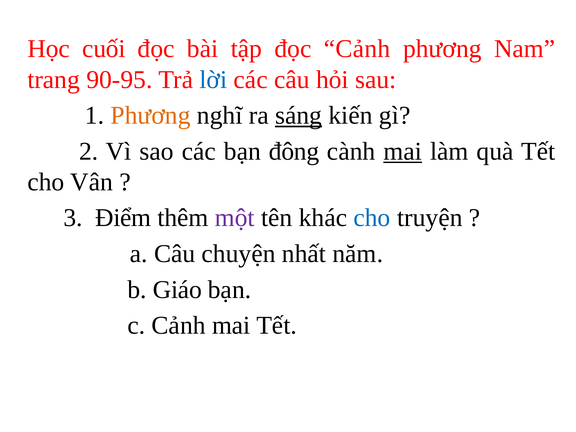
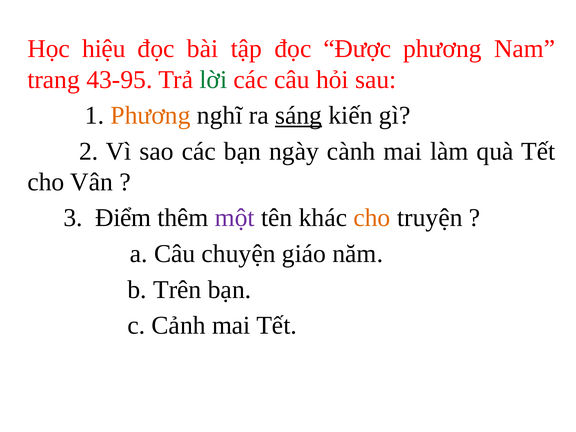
cuối: cuối -> hiệu
đọc Cảnh: Cảnh -> Được
90-95: 90-95 -> 43-95
lời colour: blue -> green
đông: đông -> ngày
mai at (403, 151) underline: present -> none
cho at (372, 218) colour: blue -> orange
nhất: nhất -> giáo
Giáo: Giáo -> Trên
